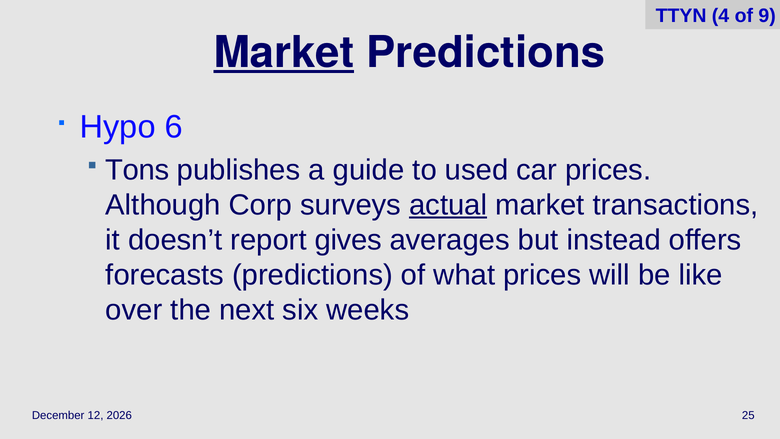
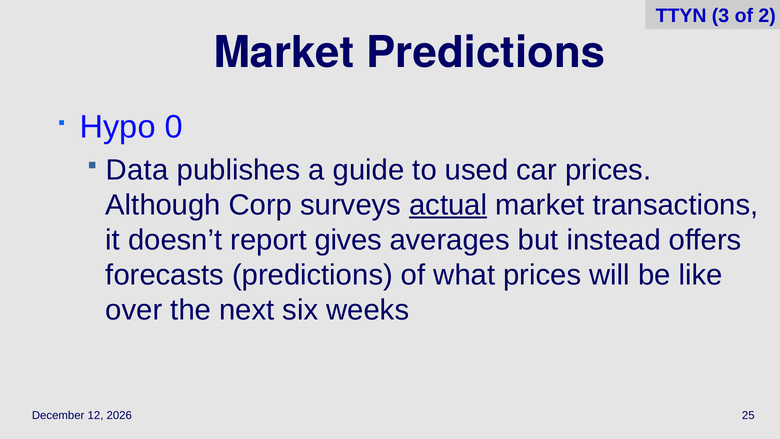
4: 4 -> 3
9: 9 -> 2
Market at (284, 53) underline: present -> none
6: 6 -> 0
Tons: Tons -> Data
